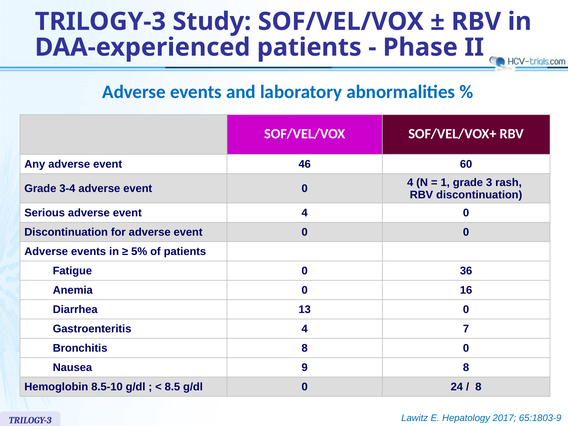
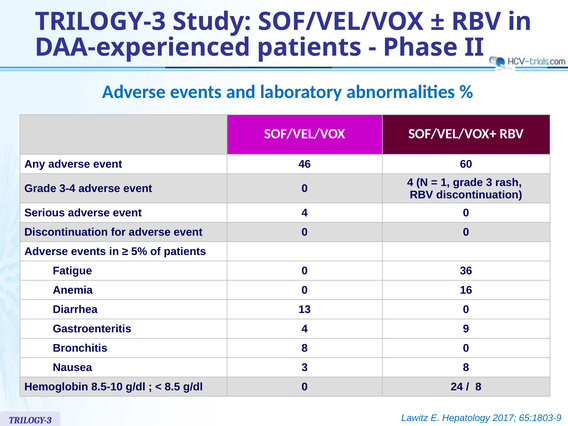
7: 7 -> 9
Nausea 9: 9 -> 3
